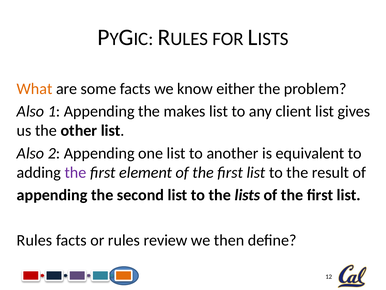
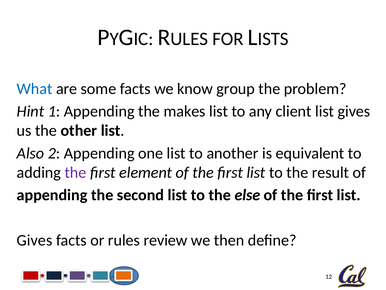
What colour: orange -> blue
either: either -> group
Also at (30, 111): Also -> Hint
lists: lists -> else
Rules at (35, 240): Rules -> Gives
